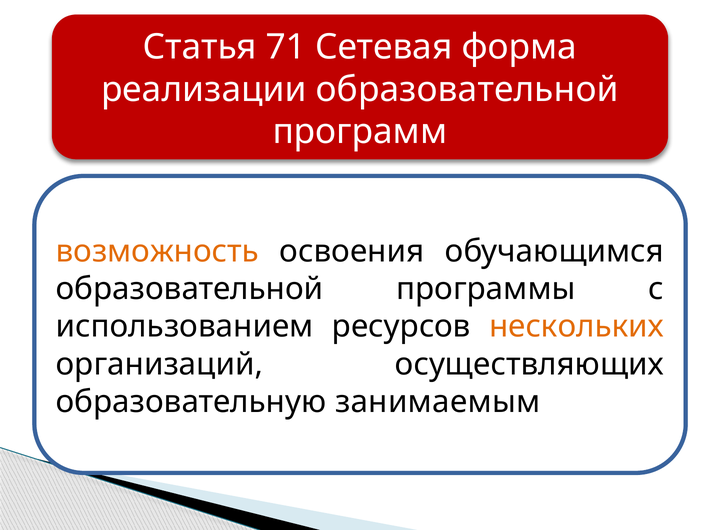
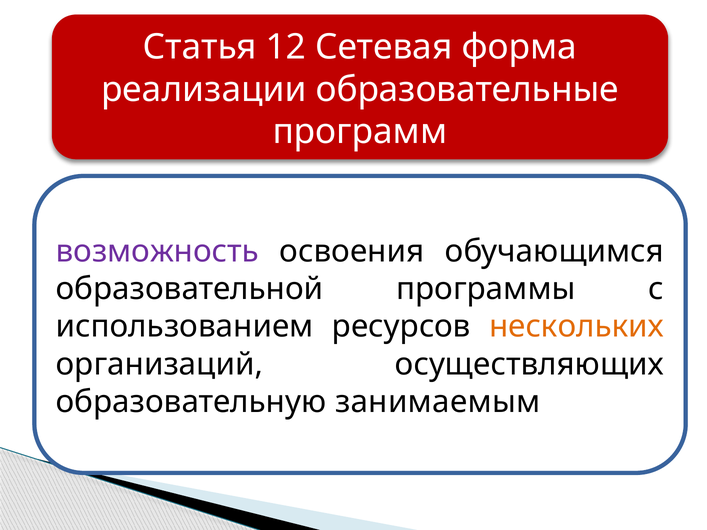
71: 71 -> 12
реализации образовательной: образовательной -> образовательные
возможность colour: orange -> purple
